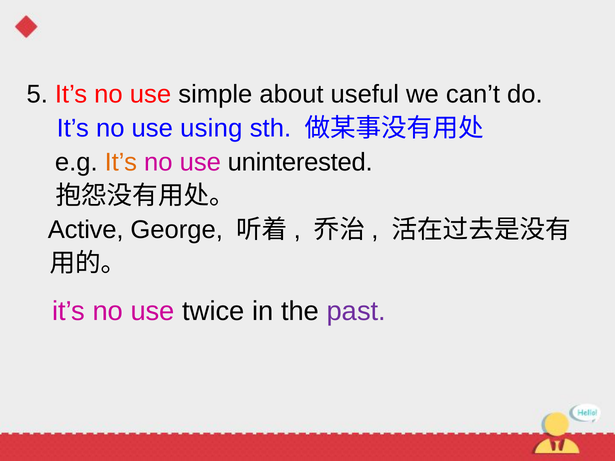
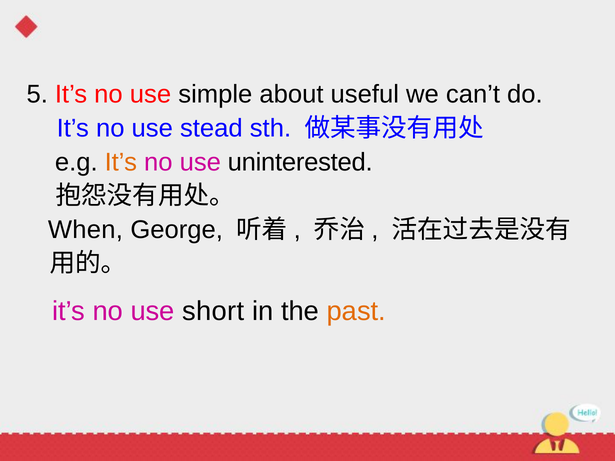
using: using -> stead
Active: Active -> When
twice: twice -> short
past colour: purple -> orange
